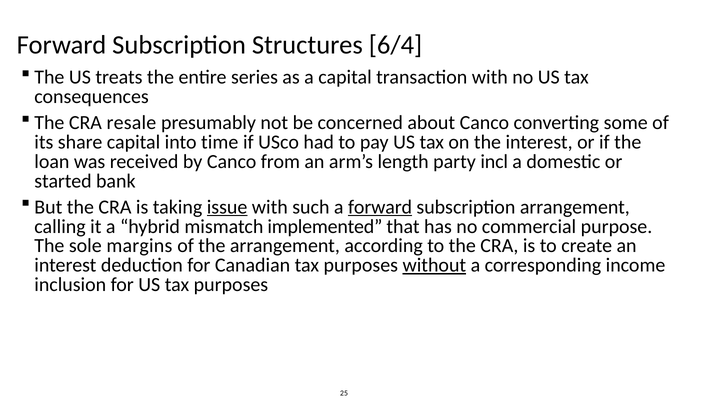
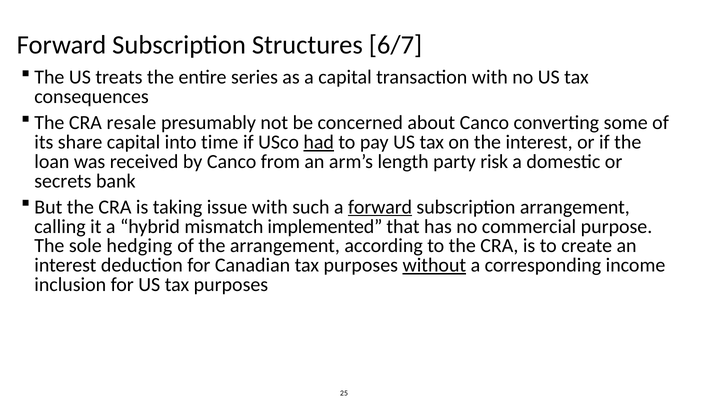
6/4: 6/4 -> 6/7
had underline: none -> present
incl: incl -> risk
started: started -> secrets
issue underline: present -> none
margins: margins -> hedging
